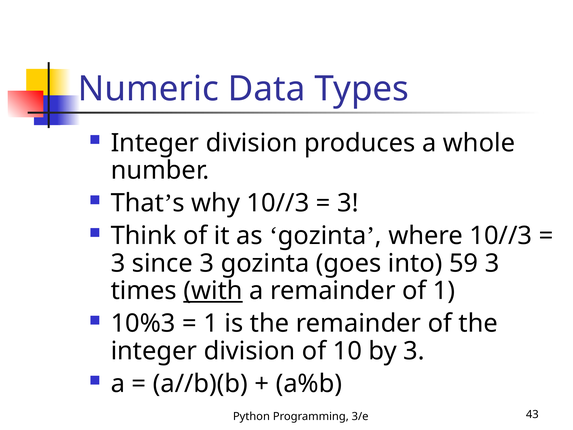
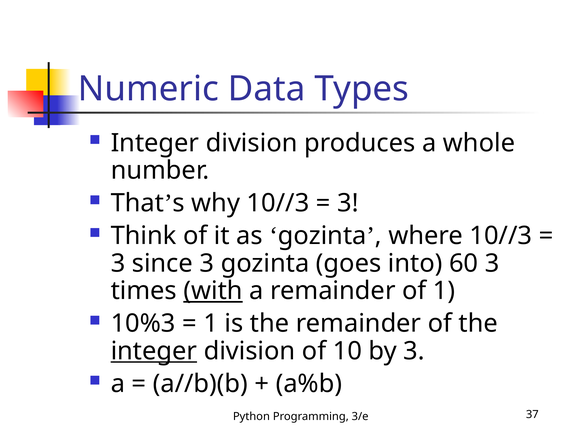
59: 59 -> 60
integer at (154, 351) underline: none -> present
43: 43 -> 37
